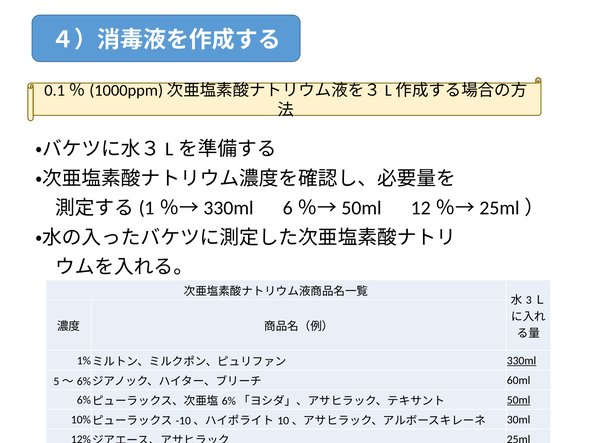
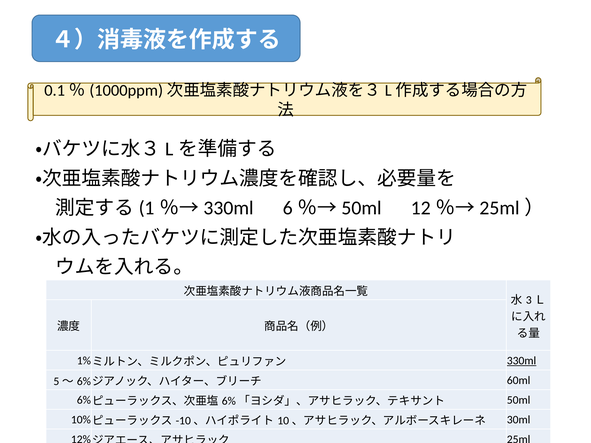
50ml underline: present -> none
